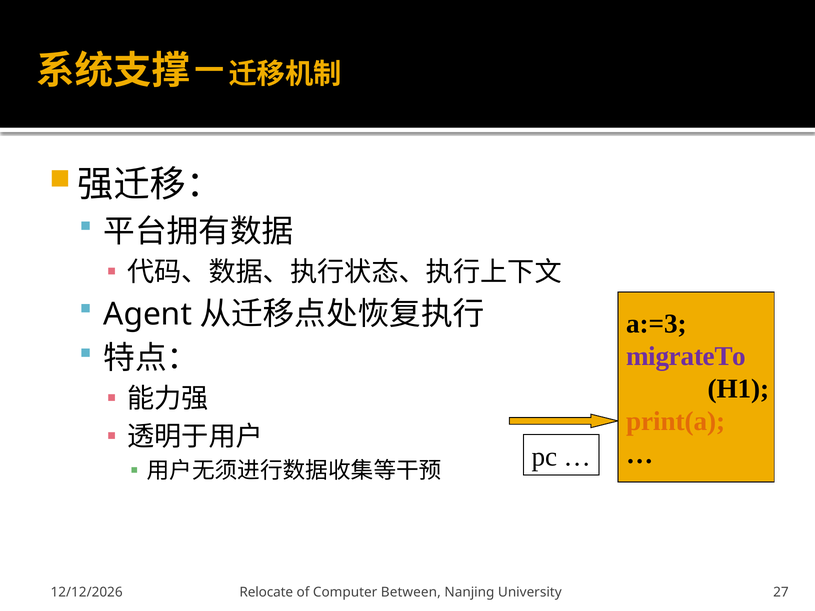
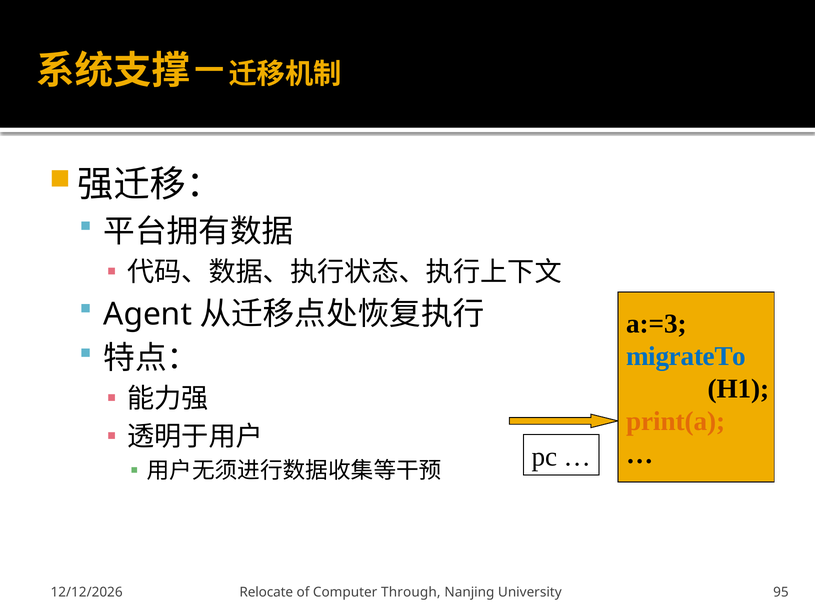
migrateTo colour: purple -> blue
Between: Between -> Through
27: 27 -> 95
